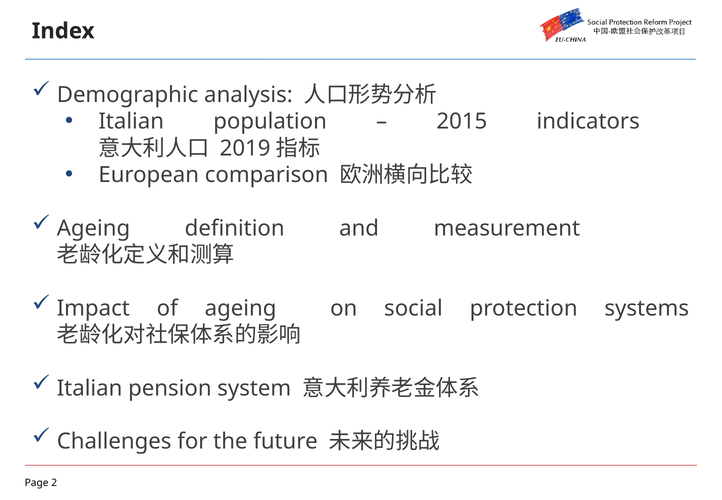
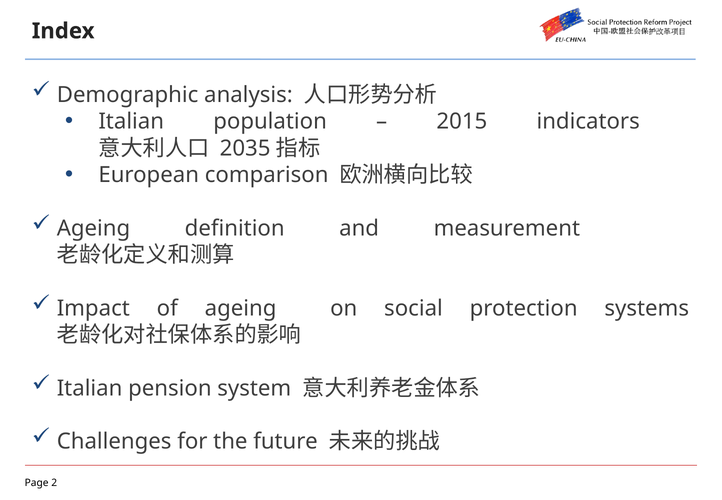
2019: 2019 -> 2035
